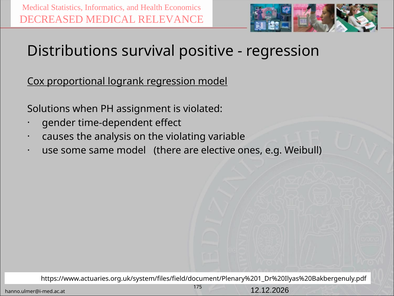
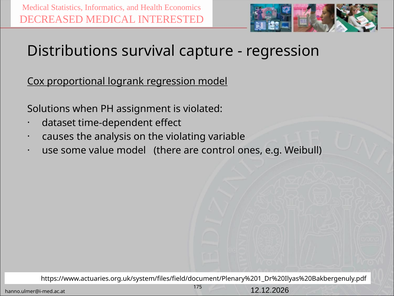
RELEVANCE: RELEVANCE -> INTERESTED
positive: positive -> capture
gender: gender -> dataset
same: same -> value
elective: elective -> control
